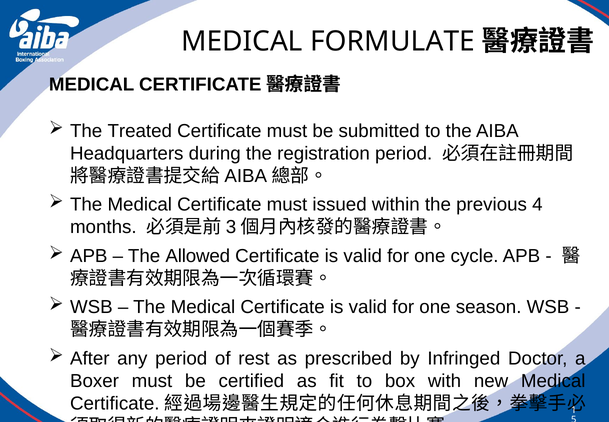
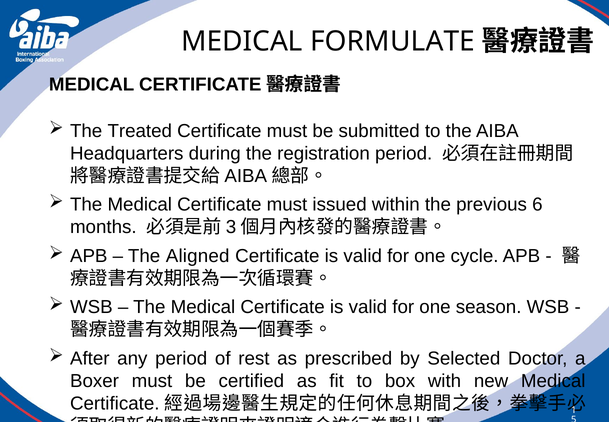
4: 4 -> 6
Allowed: Allowed -> Aligned
Infringed: Infringed -> Selected
